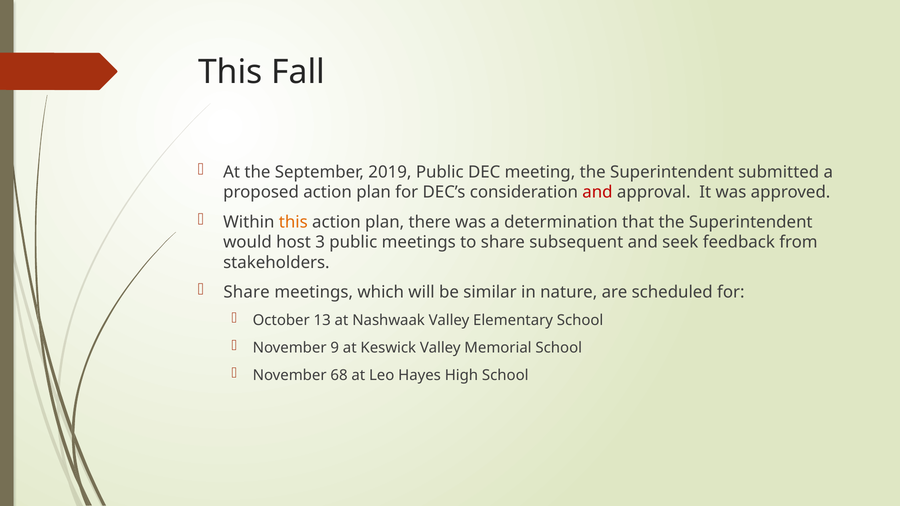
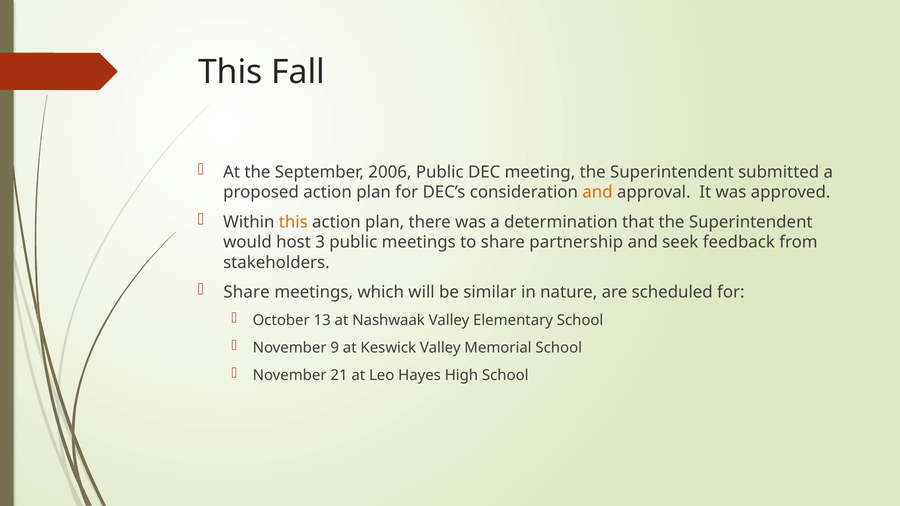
2019: 2019 -> 2006
and at (597, 192) colour: red -> orange
subsequent: subsequent -> partnership
68: 68 -> 21
